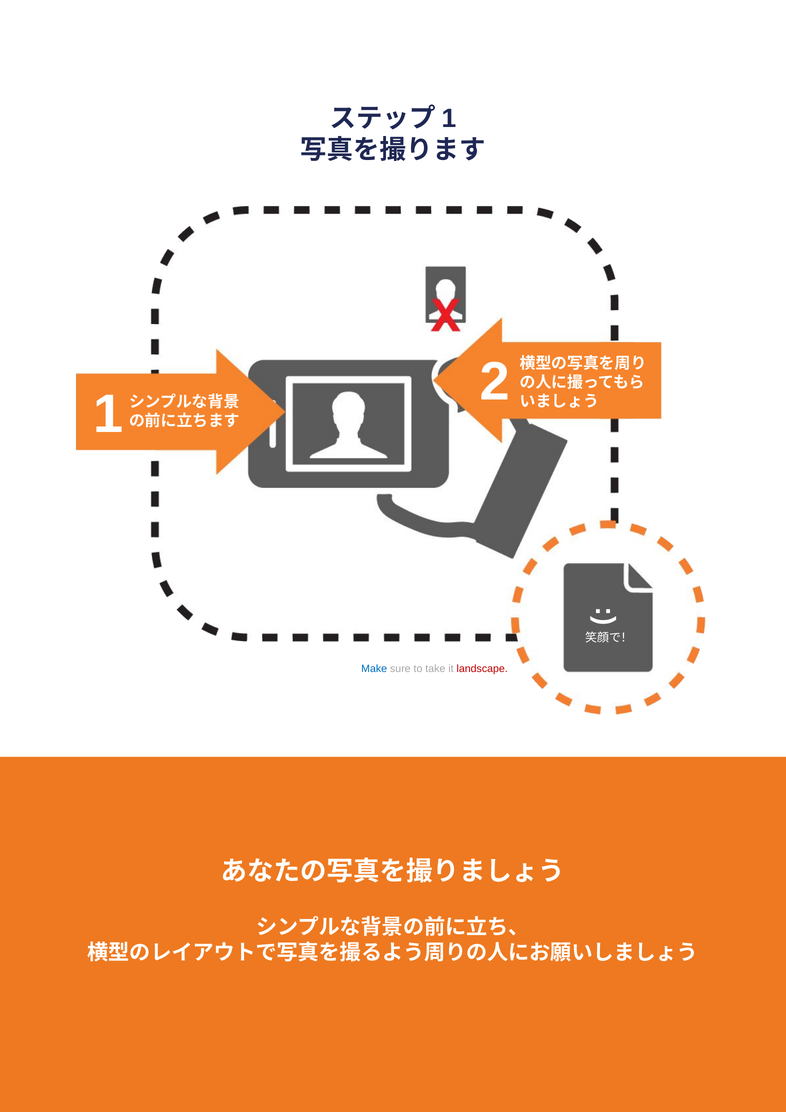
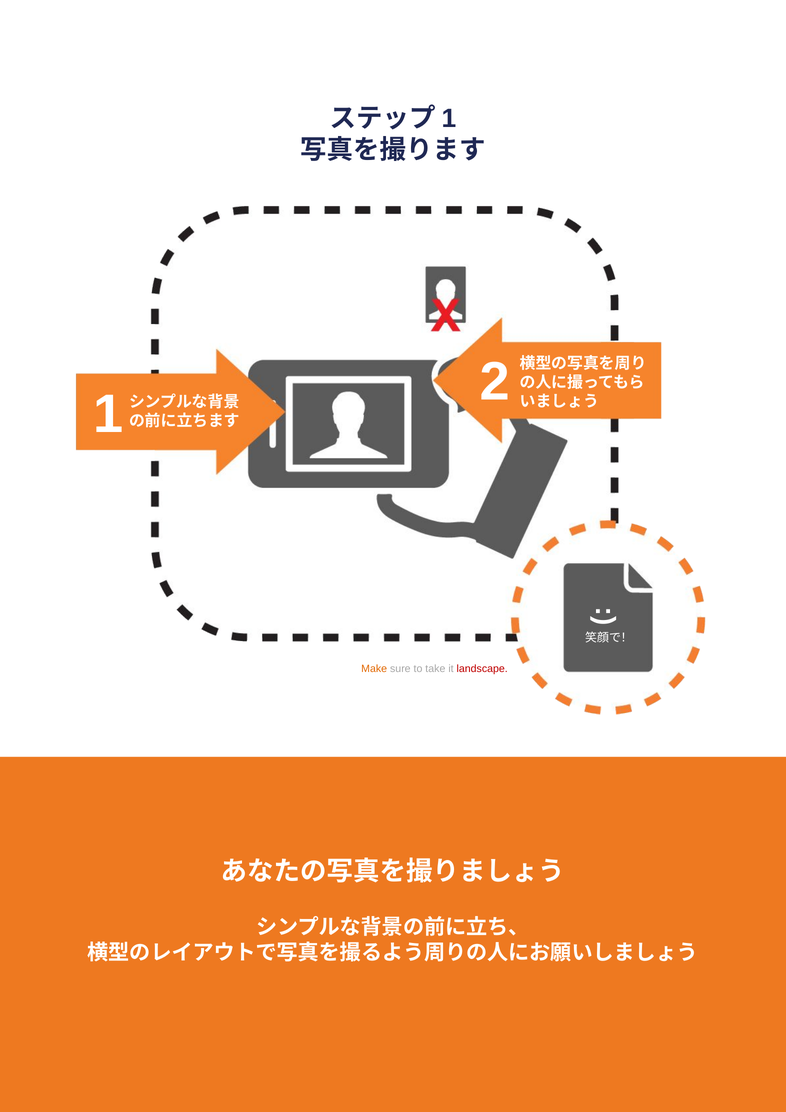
Make colour: blue -> orange
